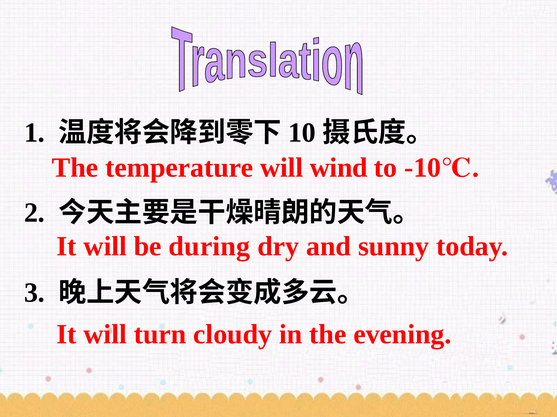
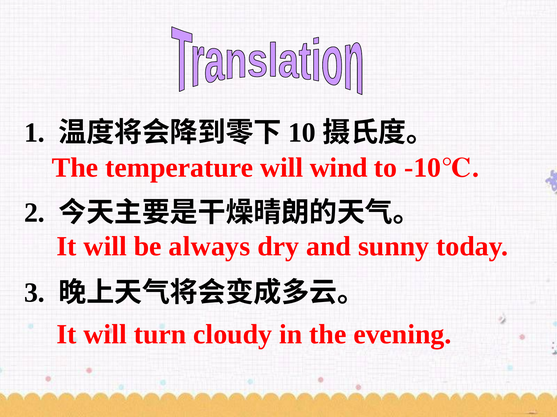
during: during -> always
